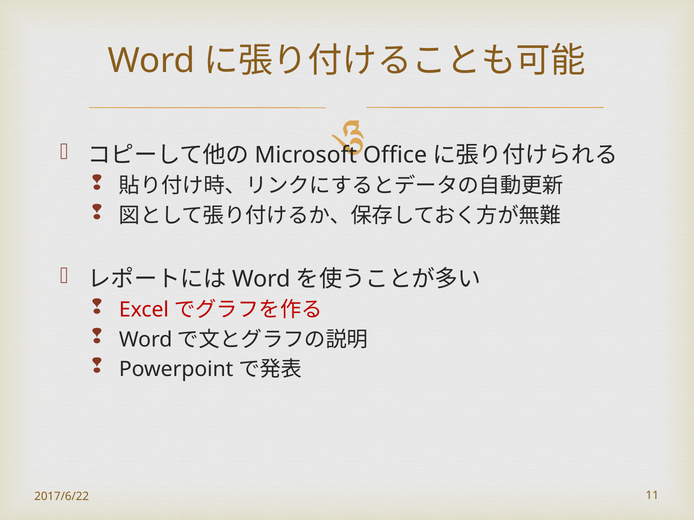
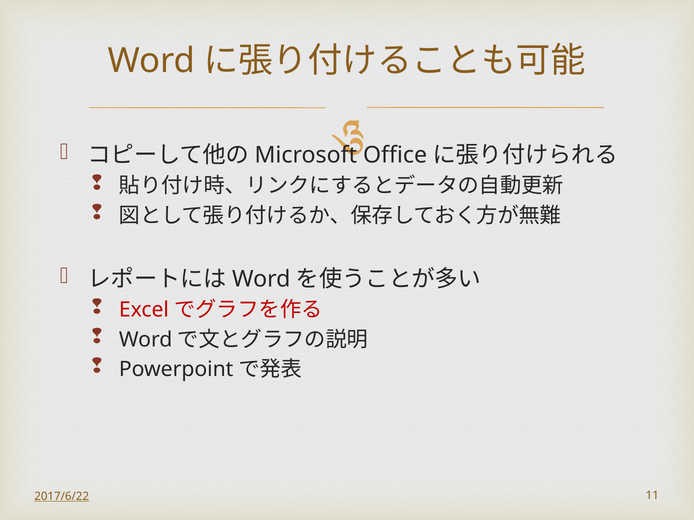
2017/6/22 underline: none -> present
